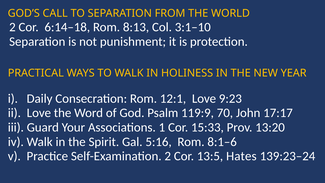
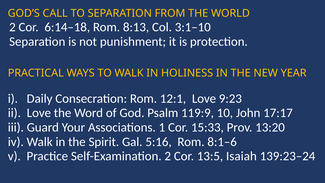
70: 70 -> 10
Hates: Hates -> Isaiah
